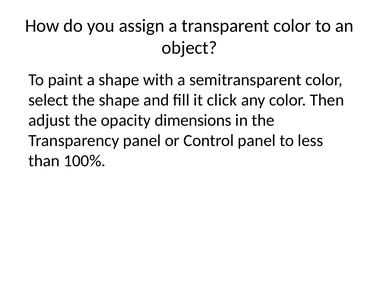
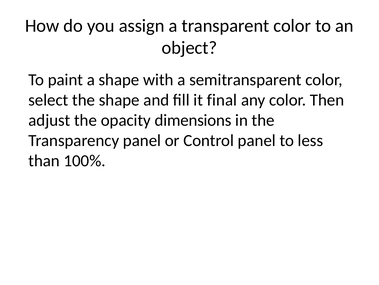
click: click -> final
